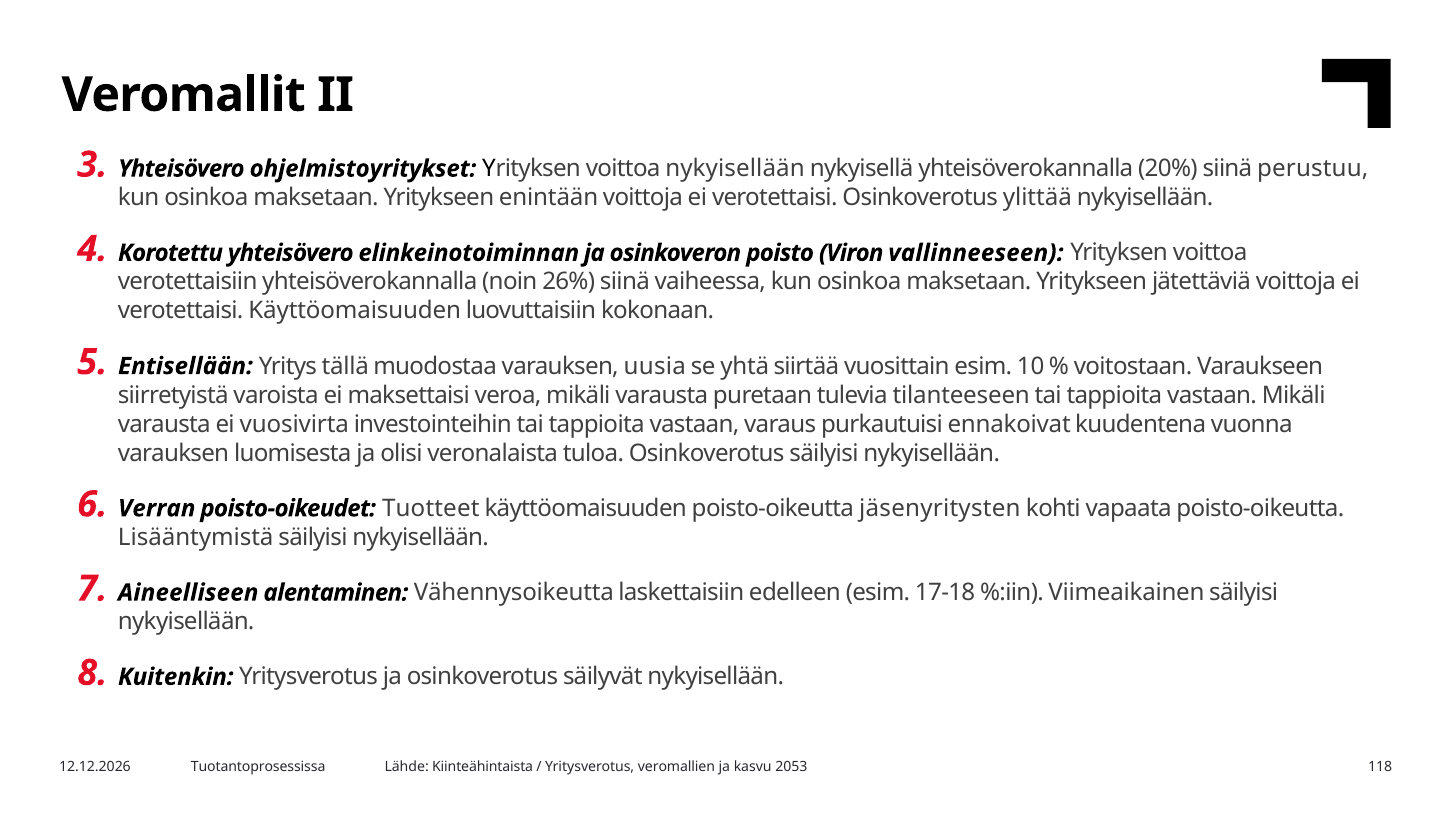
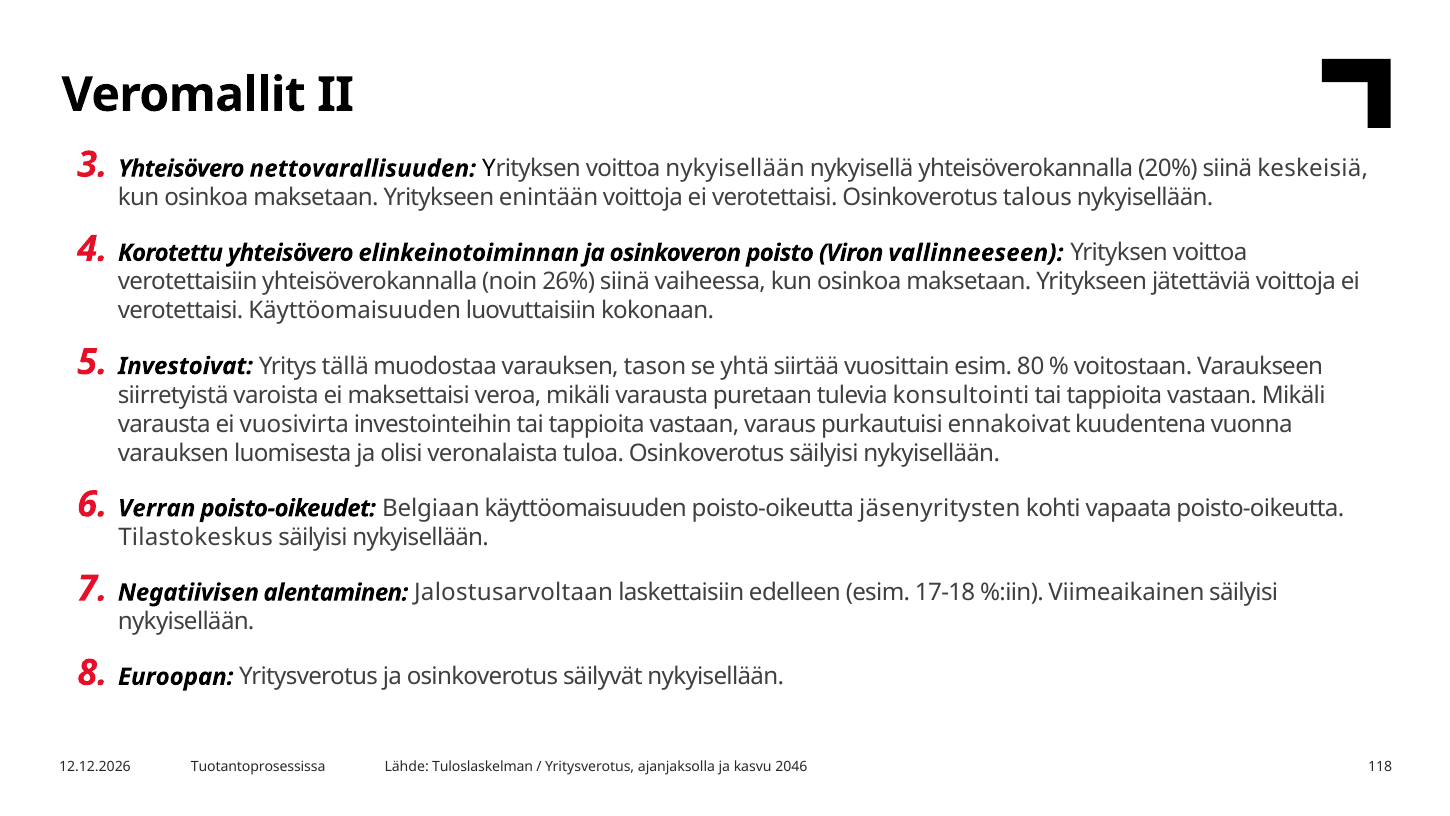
ohjelmistoyritykset: ohjelmistoyritykset -> nettovarallisuuden
perustuu: perustuu -> keskeisiä
ylittää: ylittää -> talous
Entisellään: Entisellään -> Investoivat
uusia: uusia -> tason
10: 10 -> 80
tilanteeseen: tilanteeseen -> konsultointi
Tuotteet: Tuotteet -> Belgiaan
Lisääntymistä: Lisääntymistä -> Tilastokeskus
Aineelliseen: Aineelliseen -> Negatiivisen
Vähennysoikeutta: Vähennysoikeutta -> Jalostusarvoltaan
Kuitenkin: Kuitenkin -> Euroopan
Kiinteähintaista: Kiinteähintaista -> Tuloslaskelman
veromallien: veromallien -> ajanjaksolla
2053: 2053 -> 2046
